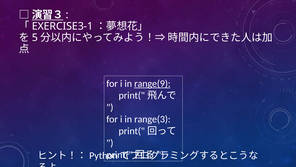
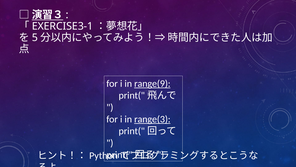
range(3 underline: none -> present
